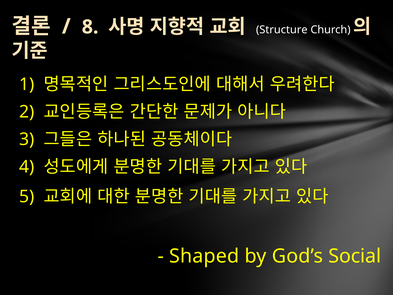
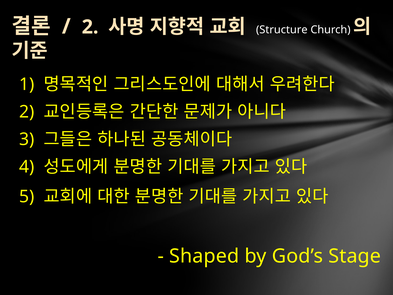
8 at (90, 27): 8 -> 2
Social: Social -> Stage
